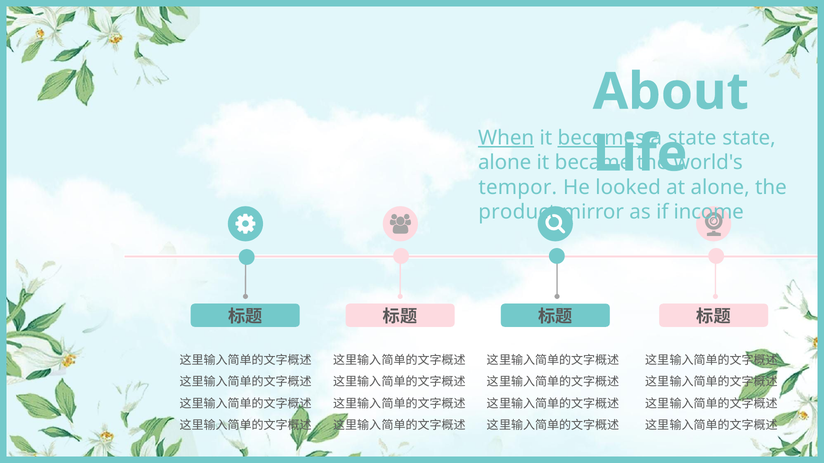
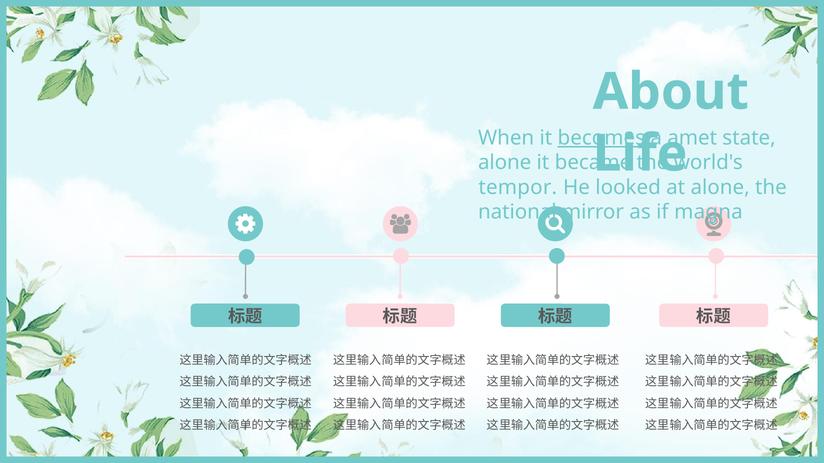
When underline: present -> none
state at (692, 138): state -> amet
product: product -> national
income: income -> magna
